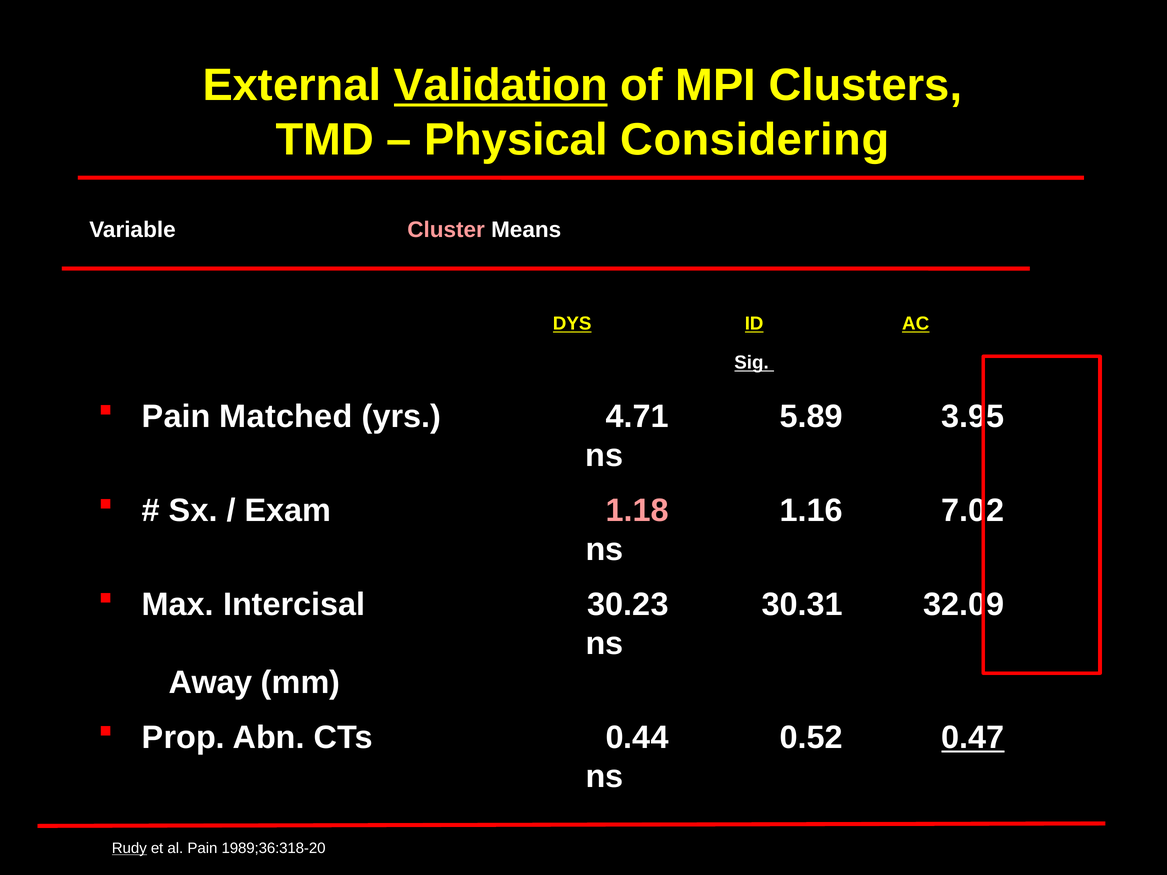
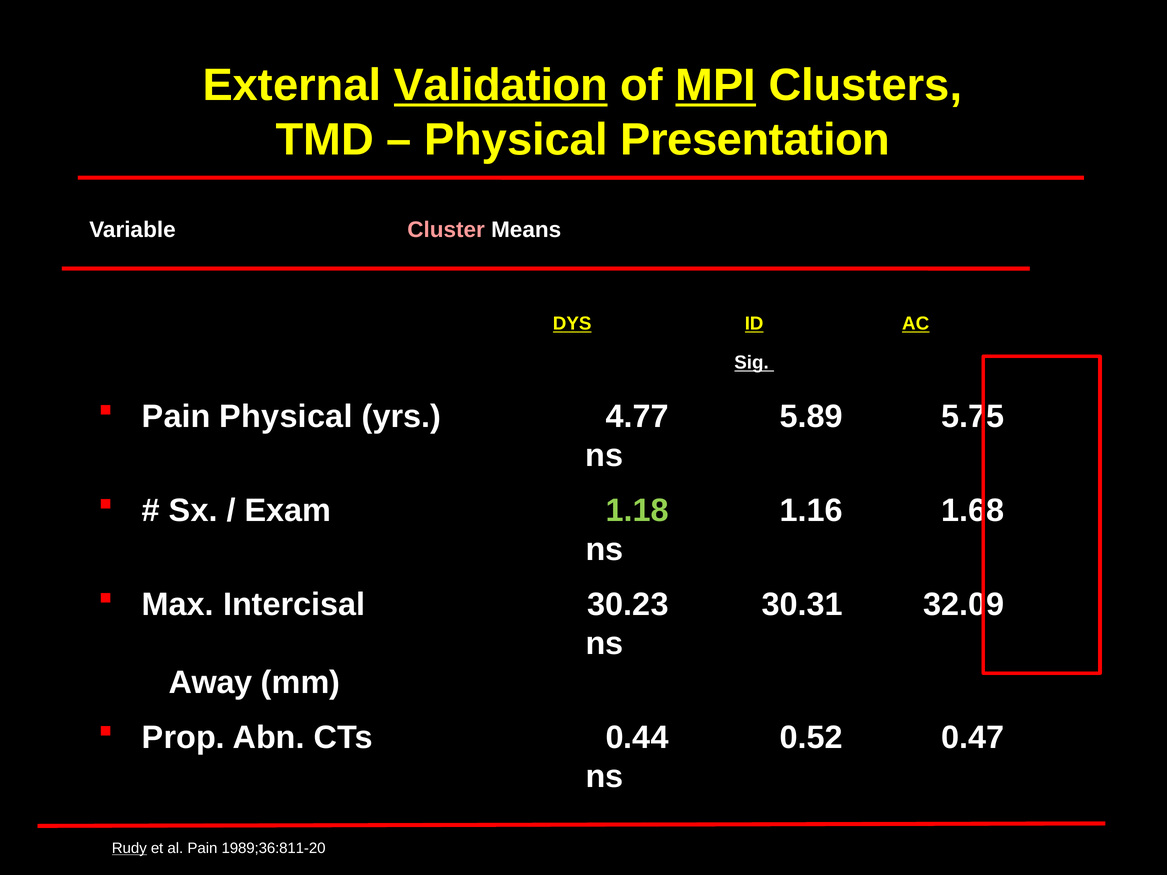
MPI underline: none -> present
Considering: Considering -> Presentation
Pain Matched: Matched -> Physical
4.71: 4.71 -> 4.77
3.95: 3.95 -> 5.75
1.18 colour: pink -> light green
7.02: 7.02 -> 1.68
0.47 underline: present -> none
1989;36:318-20: 1989;36:318-20 -> 1989;36:811-20
